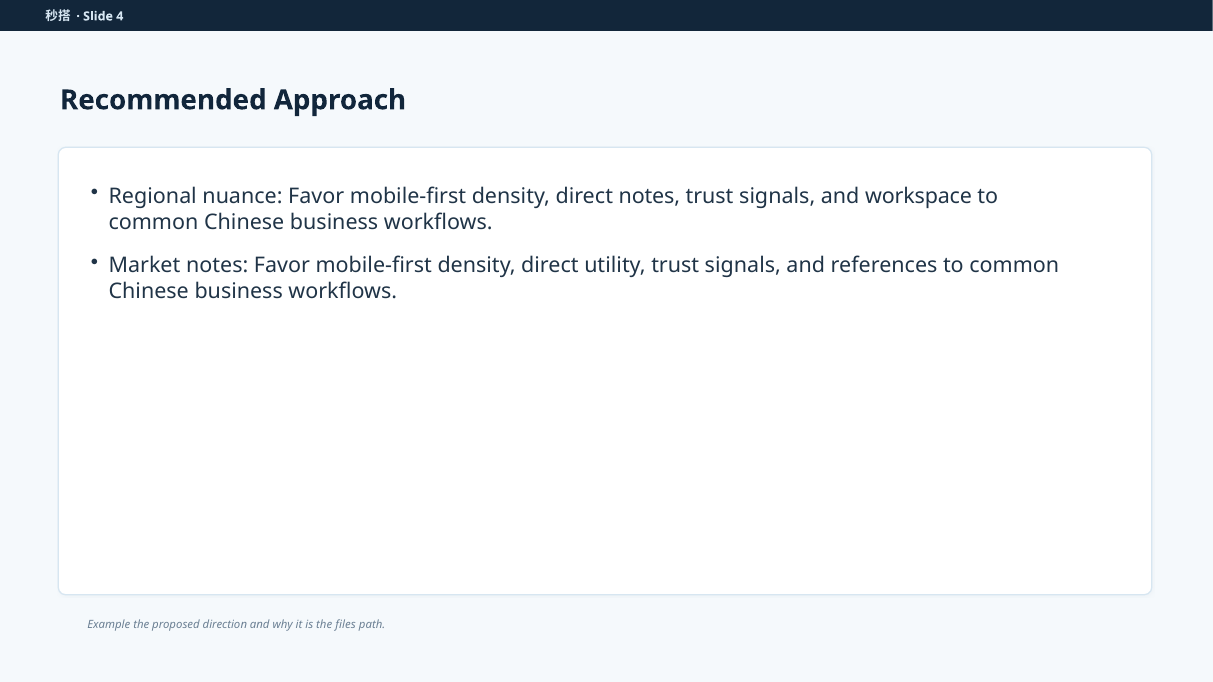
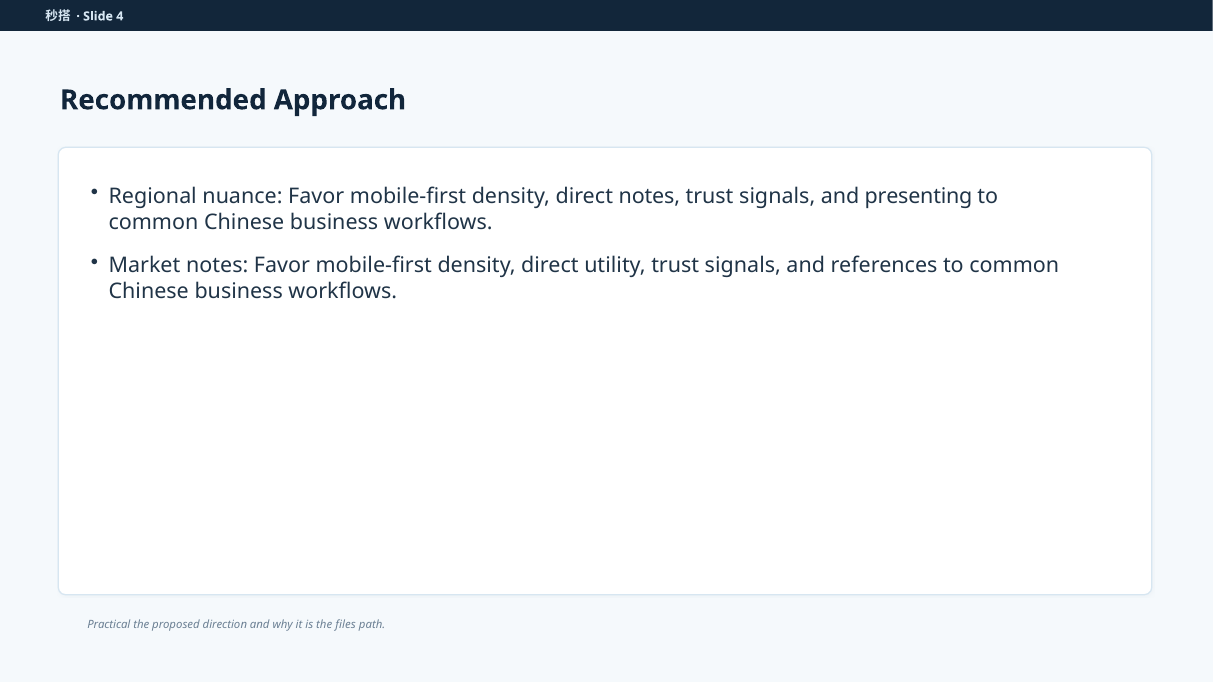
workspace: workspace -> presenting
Example: Example -> Practical
